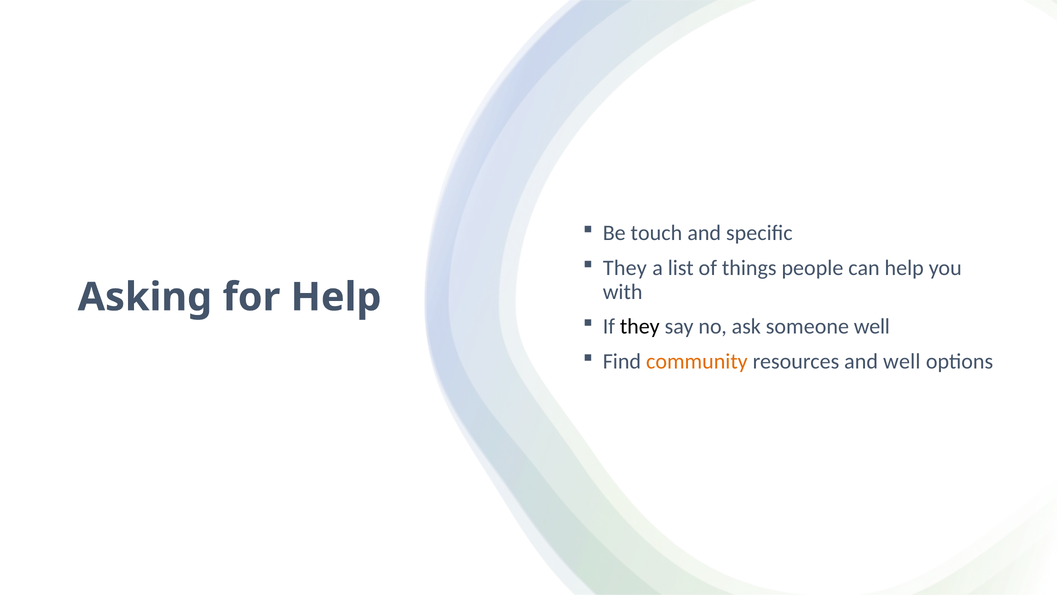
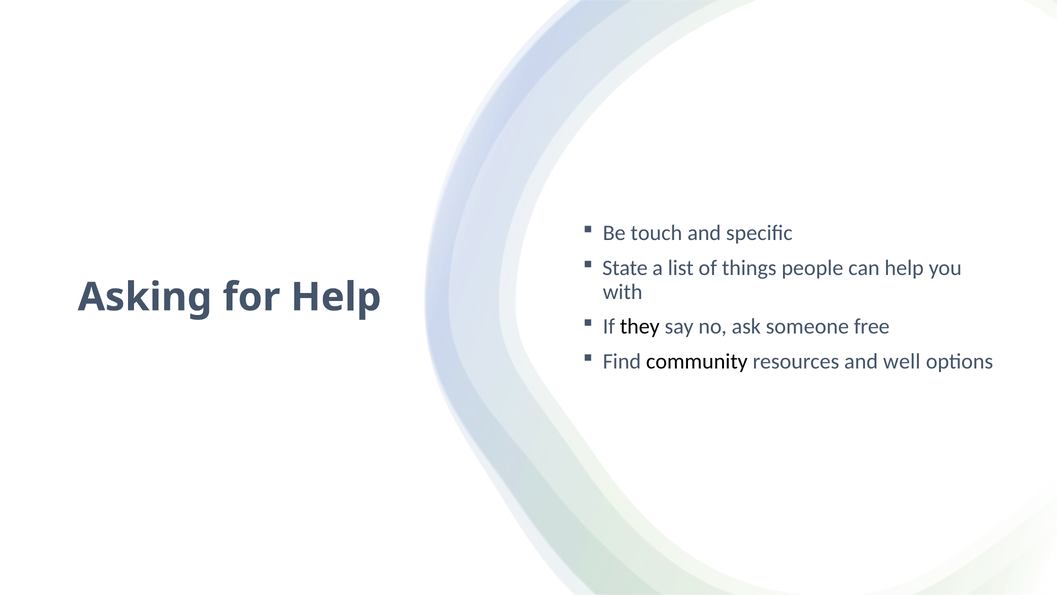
They at (625, 268): They -> State
someone well: well -> free
community colour: orange -> black
